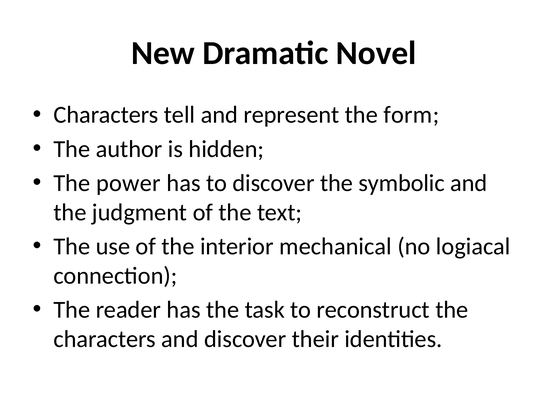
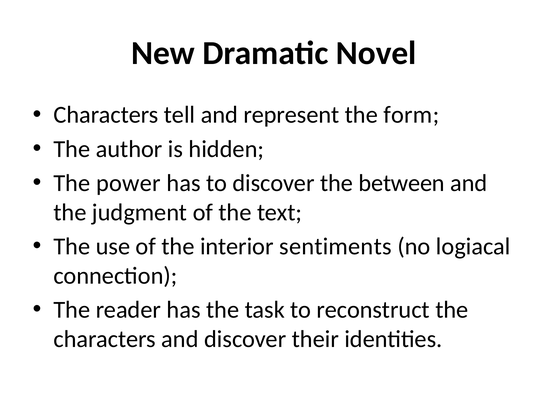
symbolic: symbolic -> between
mechanical: mechanical -> sentiments
